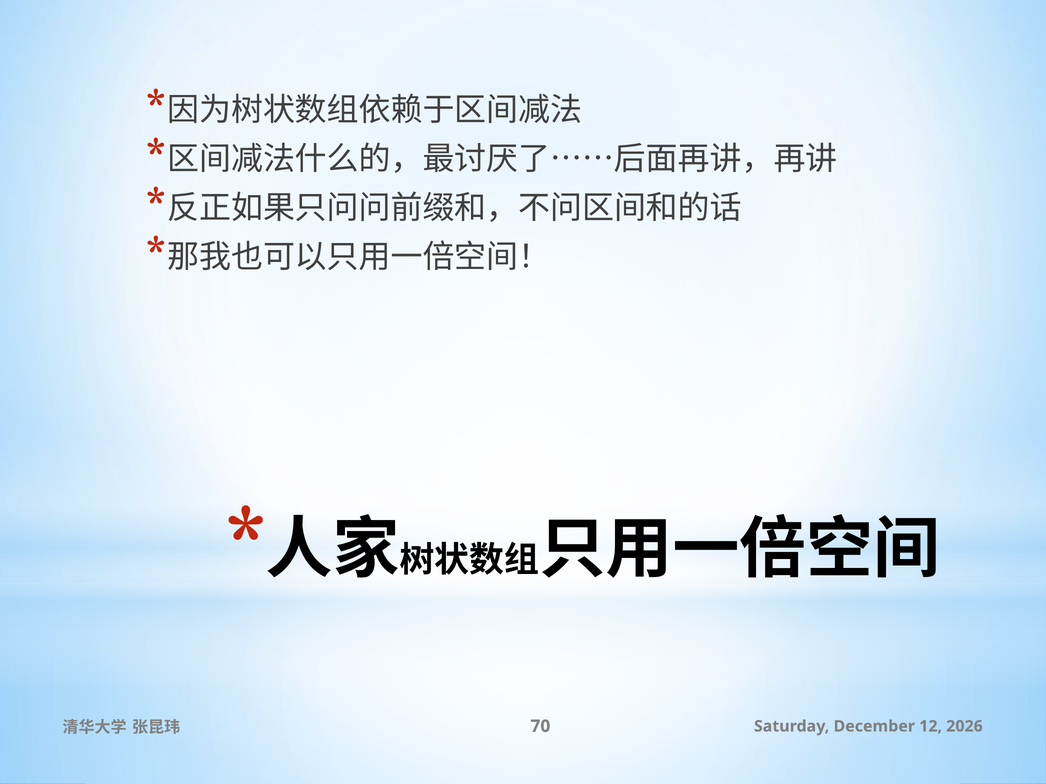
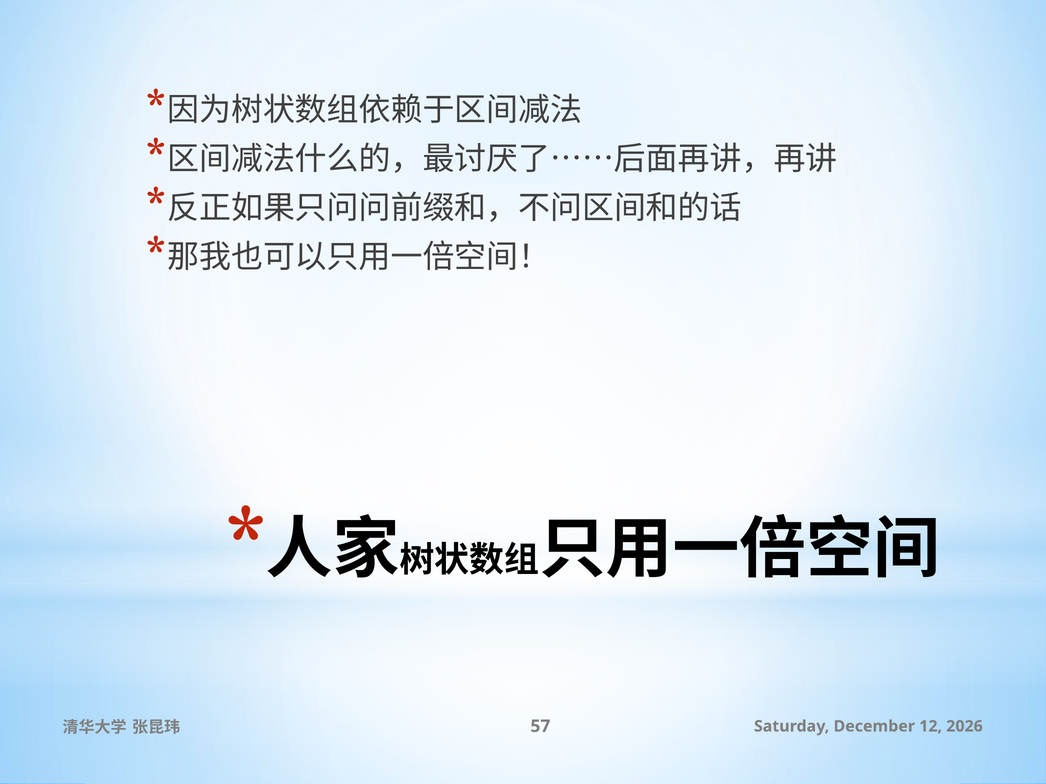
70: 70 -> 57
